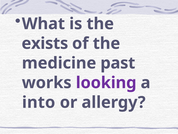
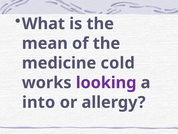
exists: exists -> mean
past: past -> cold
